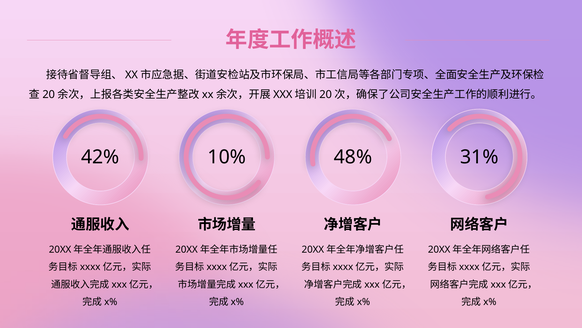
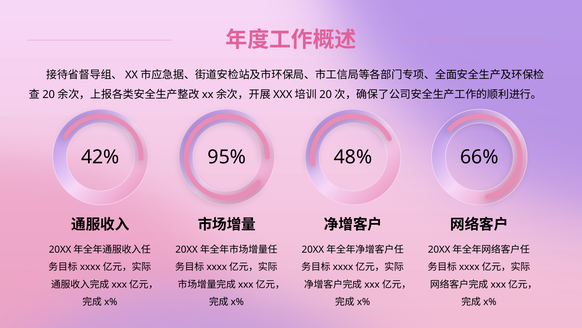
10%: 10% -> 95%
31%: 31% -> 66%
